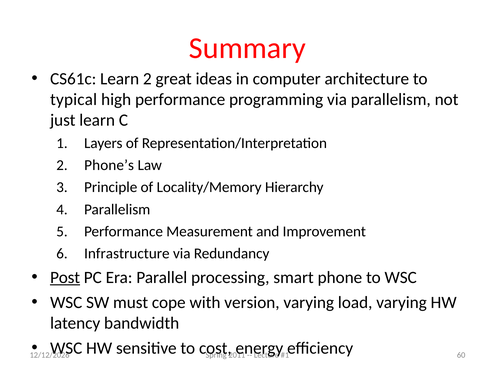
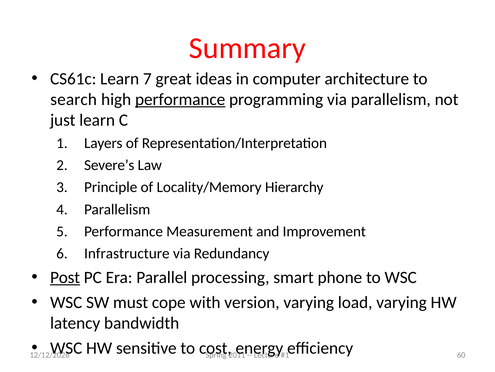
Learn 2: 2 -> 7
typical: typical -> search
performance at (180, 99) underline: none -> present
Phone’s: Phone’s -> Severe’s
